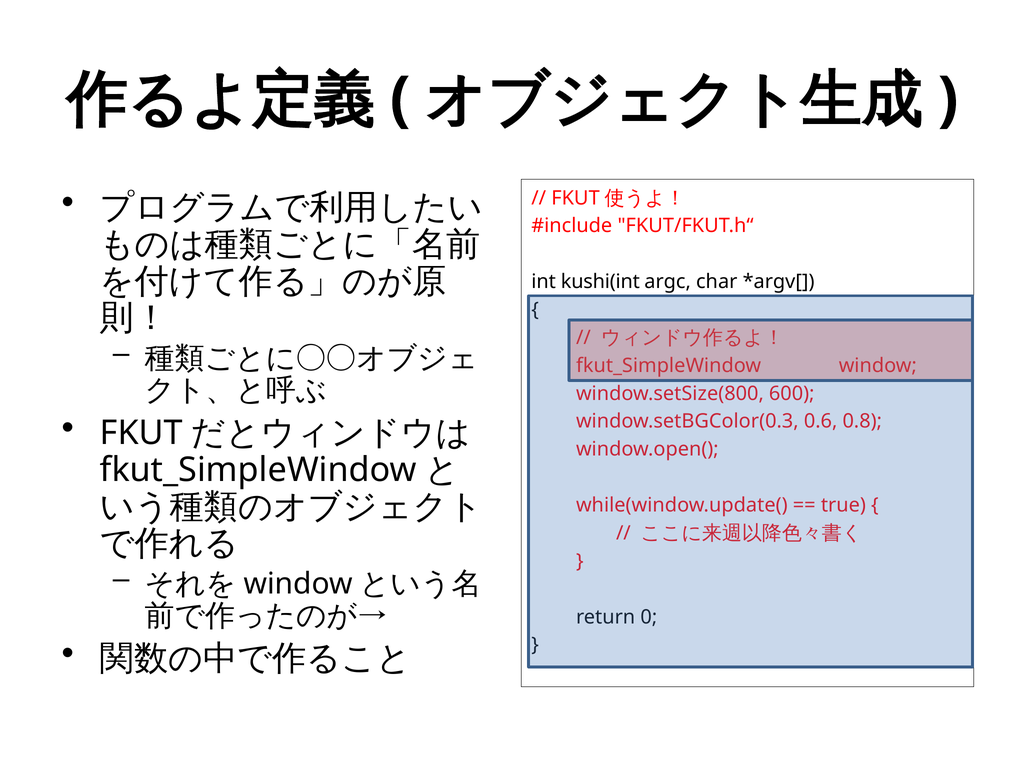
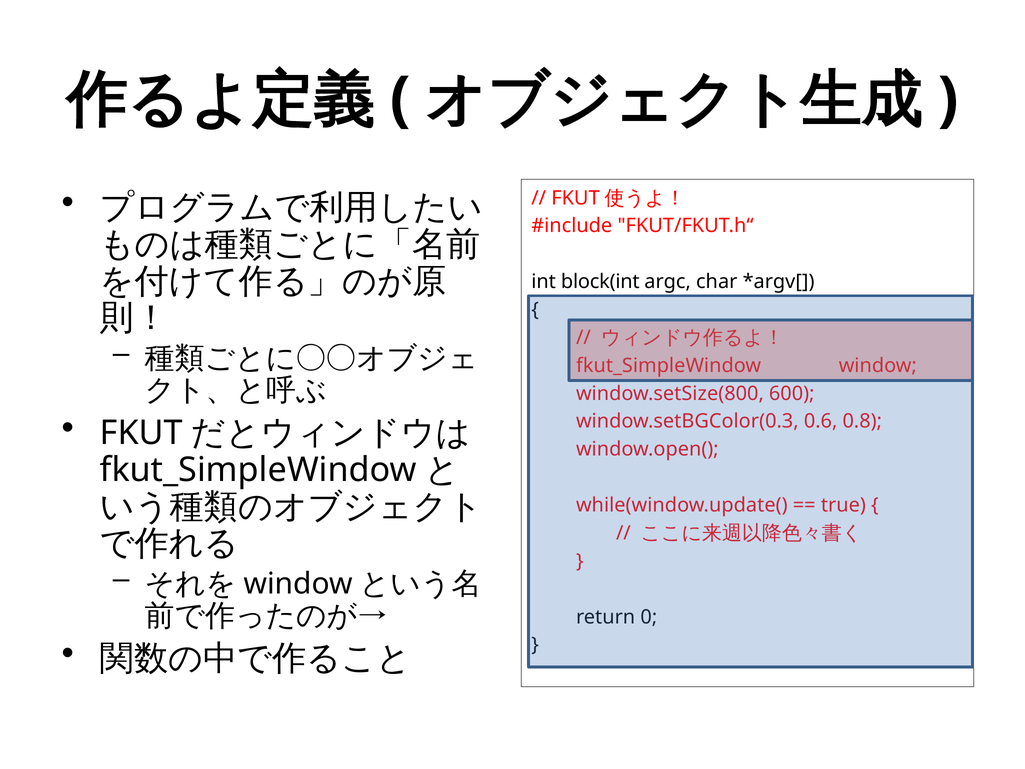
kushi(int: kushi(int -> block(int
